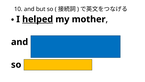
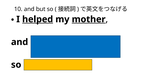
mother underline: none -> present
